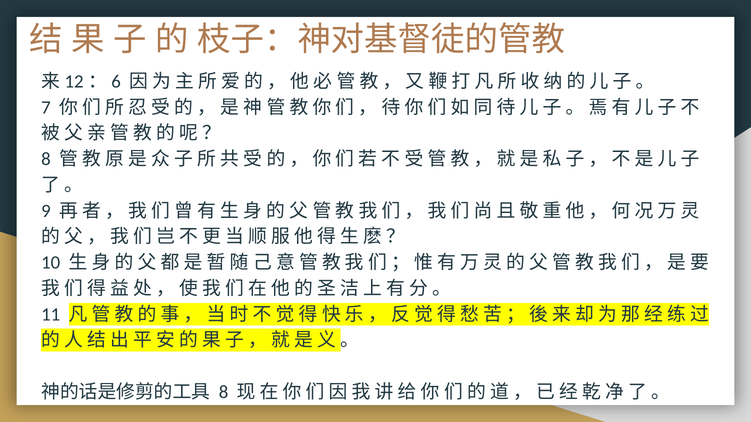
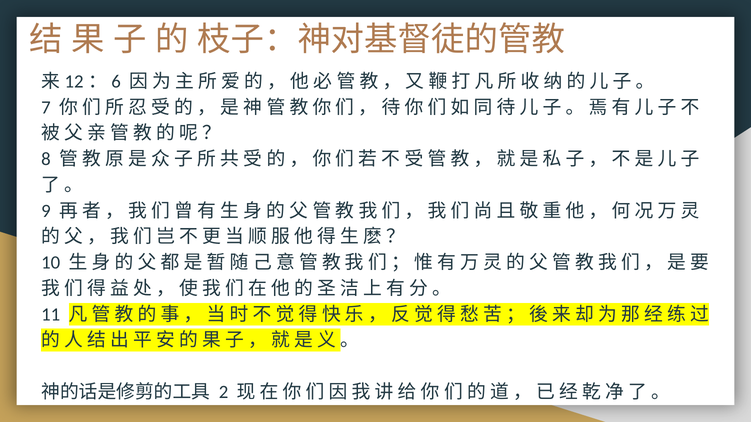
8 at (224, 392): 8 -> 2
